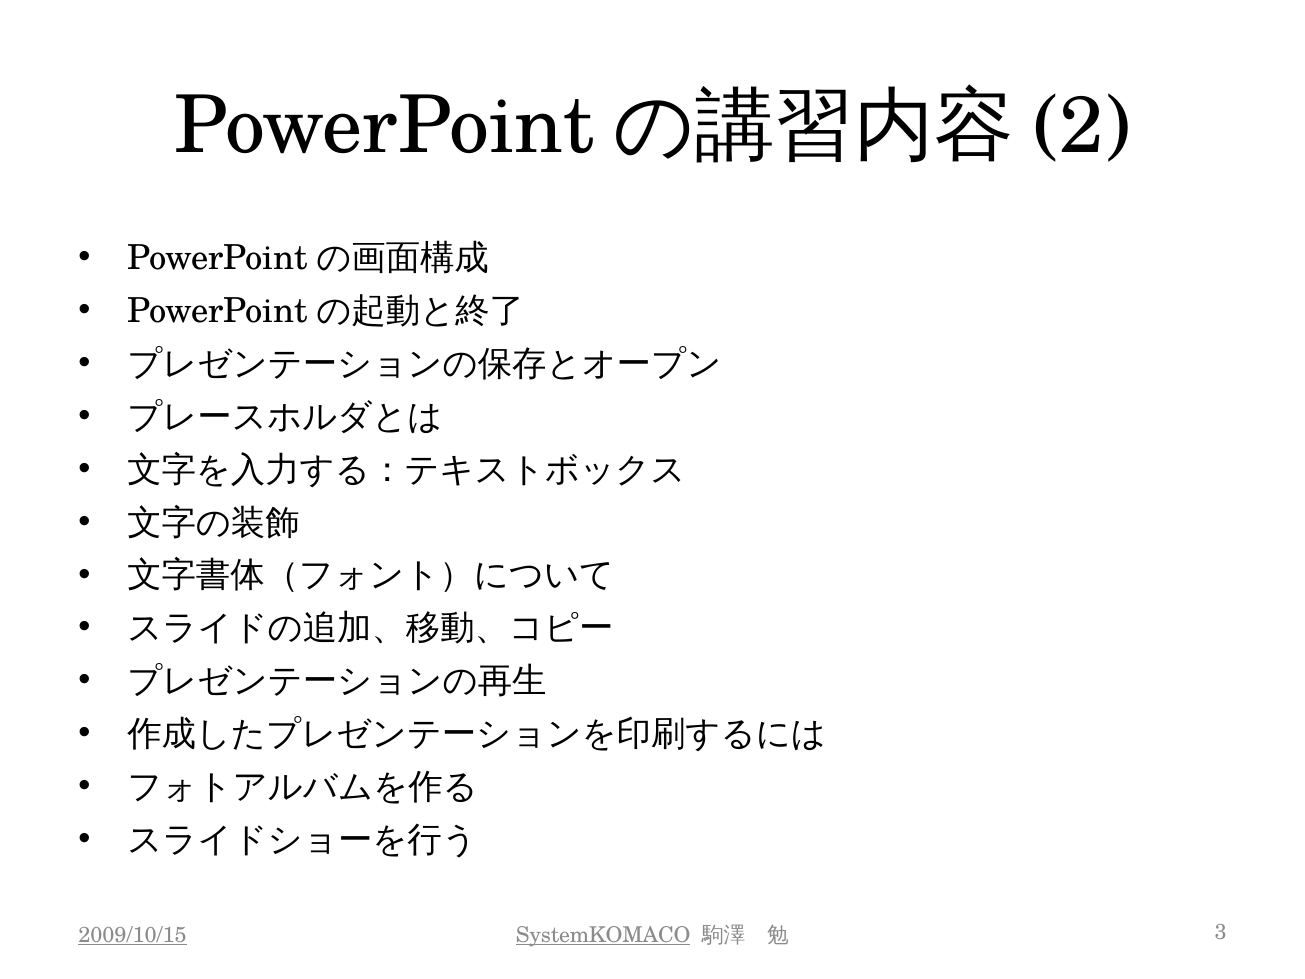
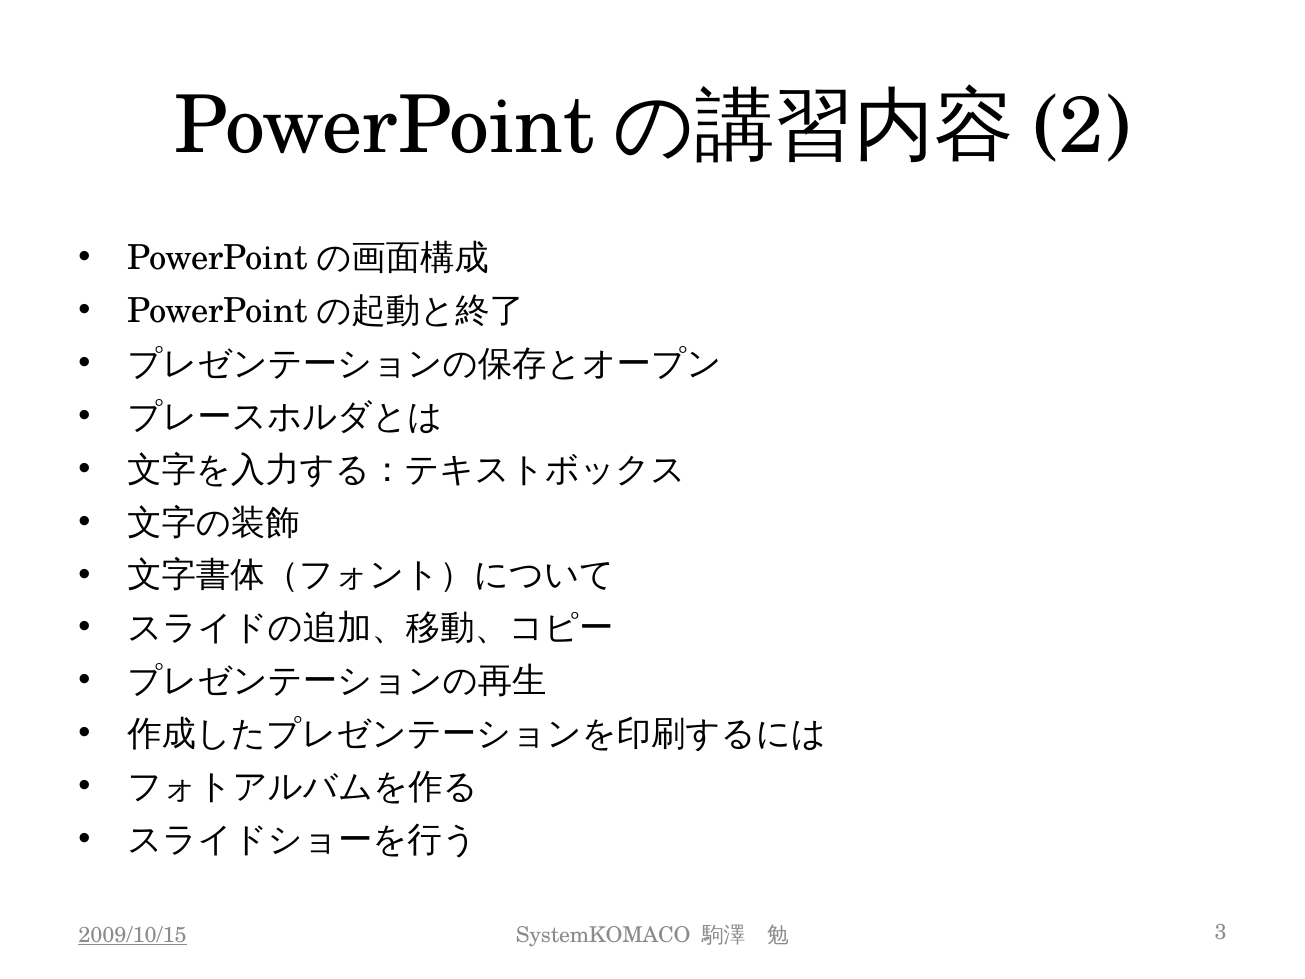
SystemKOMACO underline: present -> none
